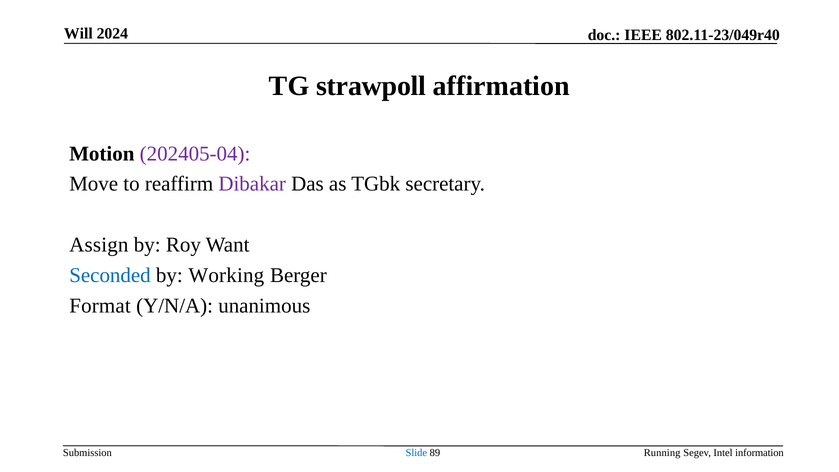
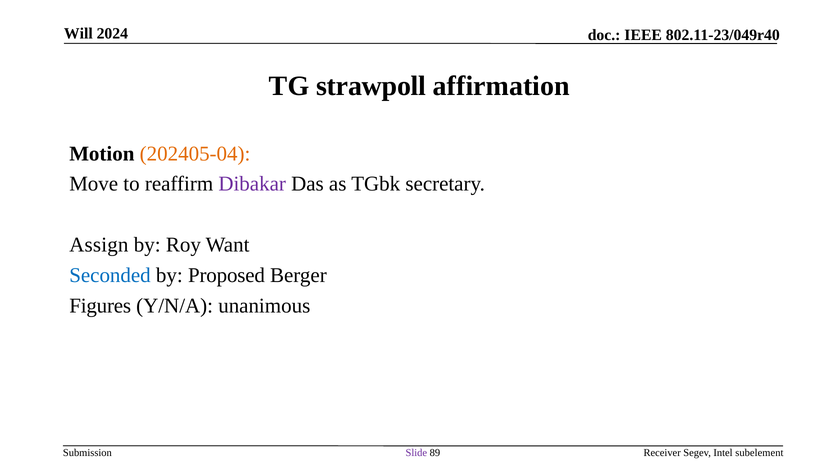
202405-04 colour: purple -> orange
Working: Working -> Proposed
Format: Format -> Figures
Slide colour: blue -> purple
Running: Running -> Receiver
information: information -> subelement
